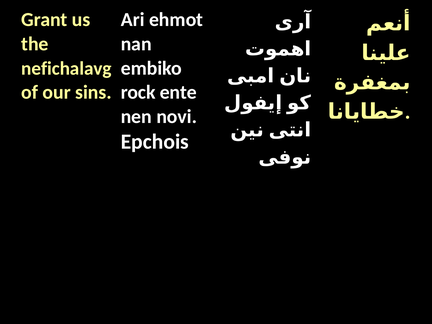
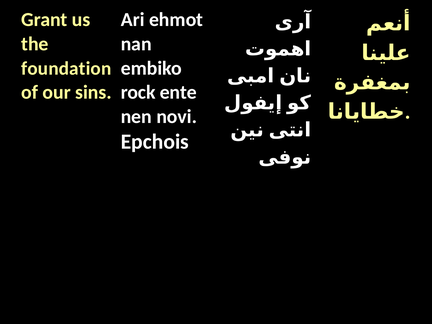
nefichalavg: nefichalavg -> foundation
